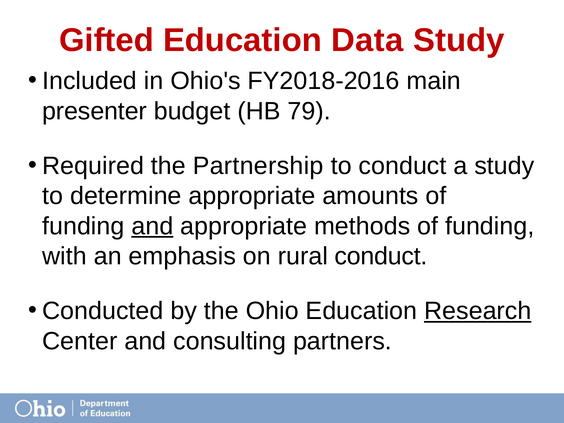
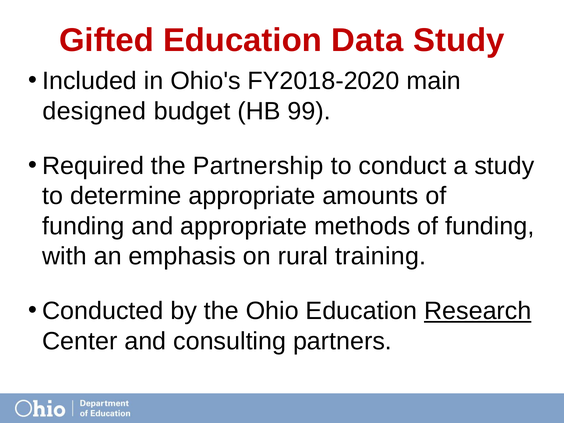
FY2018-2016: FY2018-2016 -> FY2018-2020
presenter: presenter -> designed
79: 79 -> 99
and at (152, 226) underline: present -> none
rural conduct: conduct -> training
